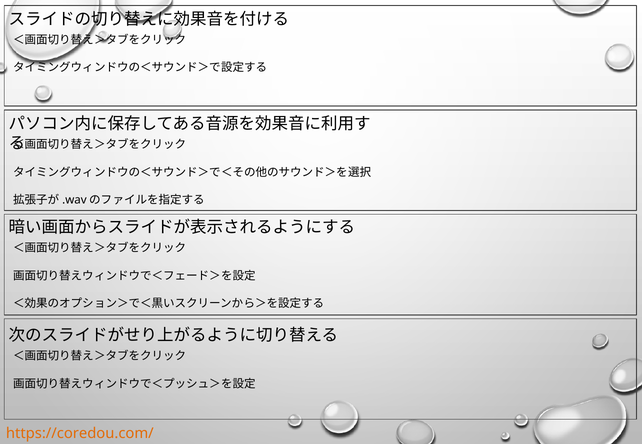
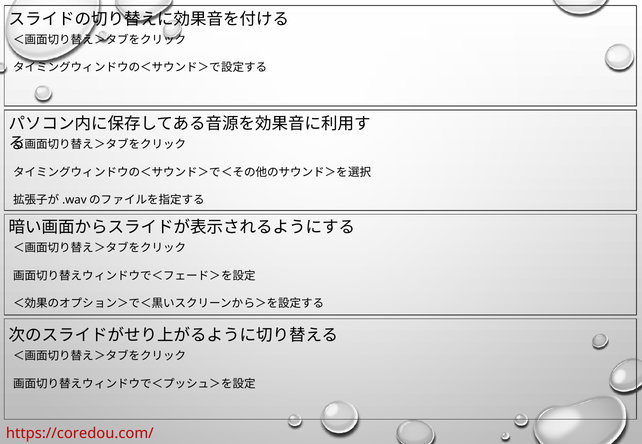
https://coredou.com/ colour: orange -> red
